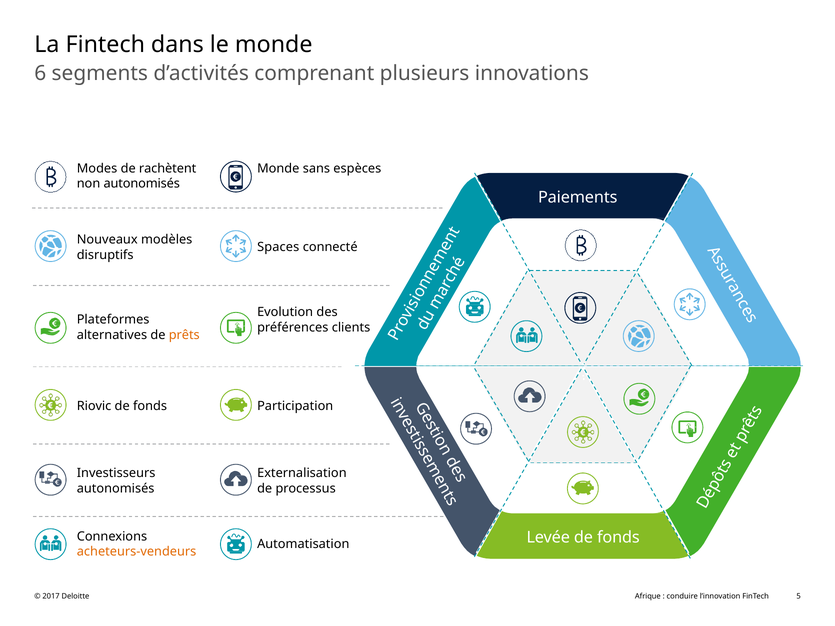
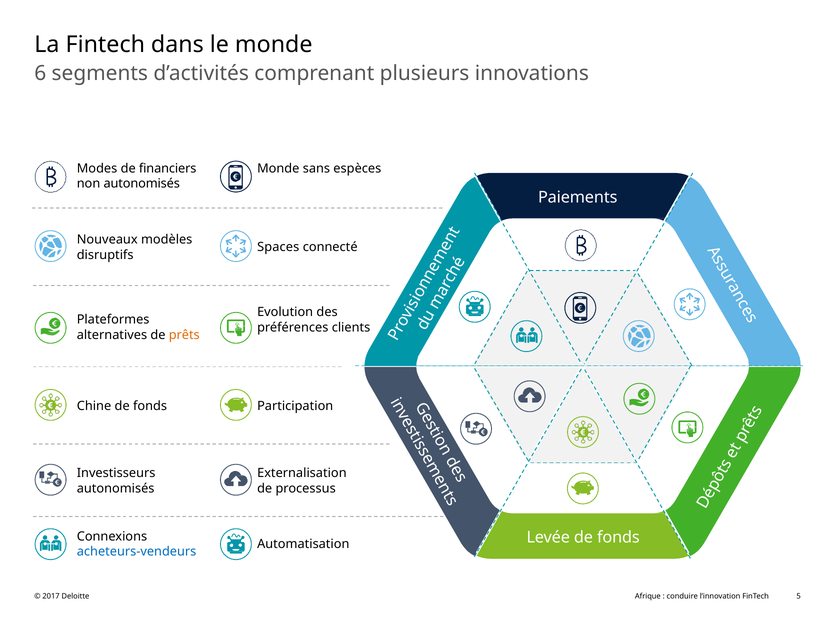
rachètent: rachètent -> financiers
Riovic: Riovic -> Chine
acheteurs-vendeurs colour: orange -> blue
